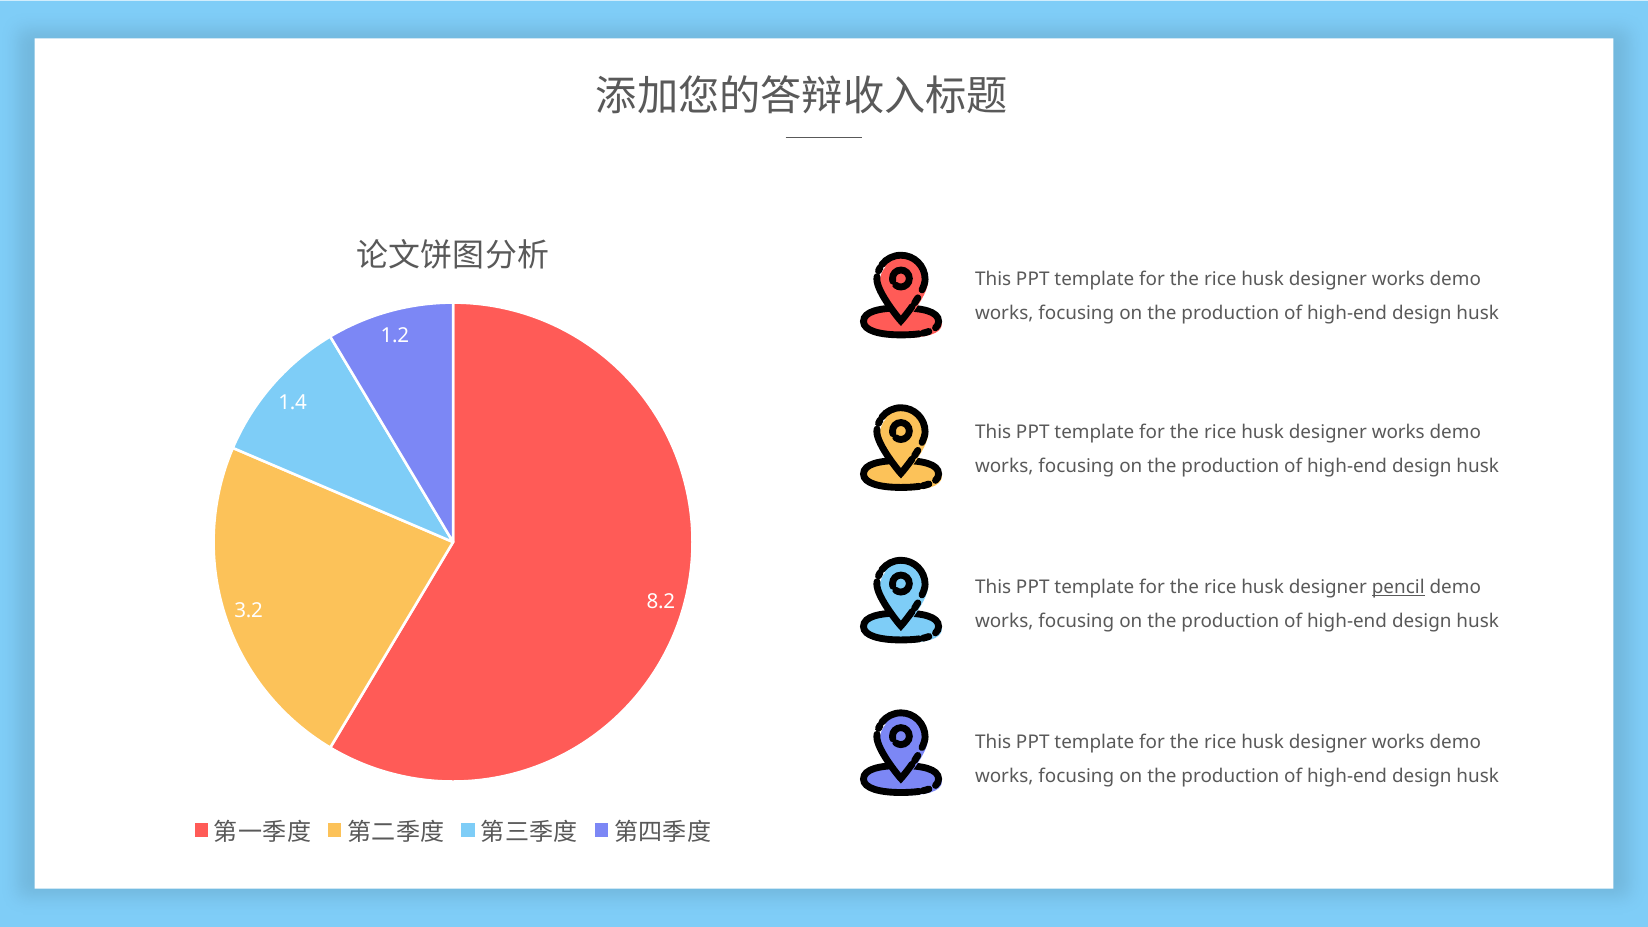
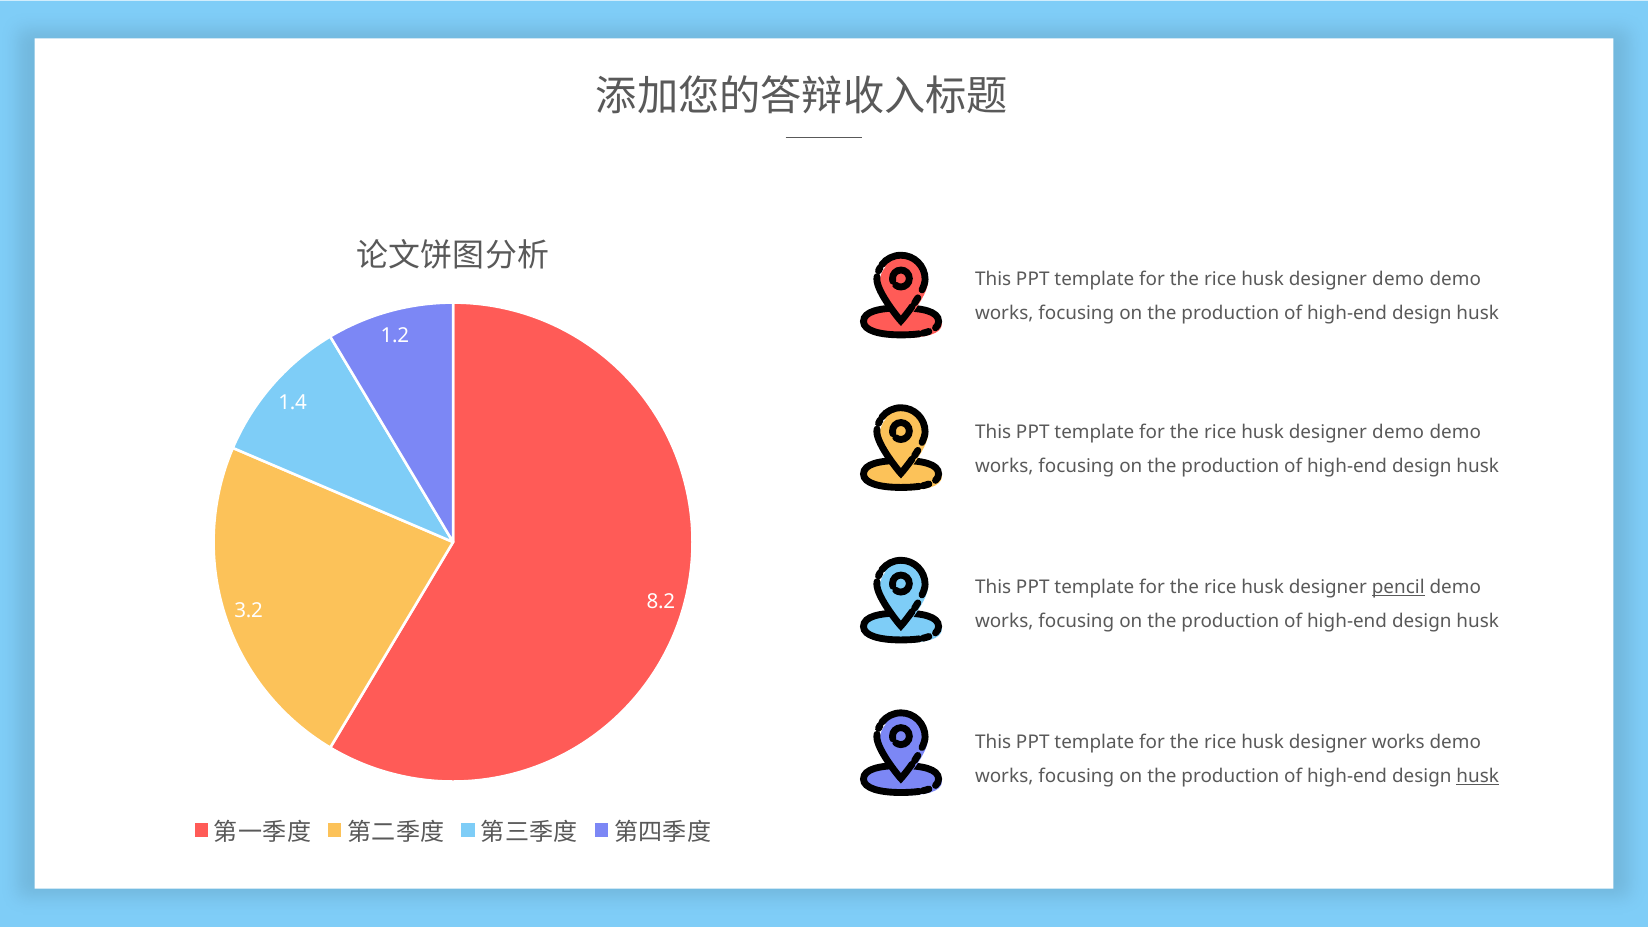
works at (1398, 279): works -> demo
works at (1398, 432): works -> demo
husk at (1478, 776) underline: none -> present
